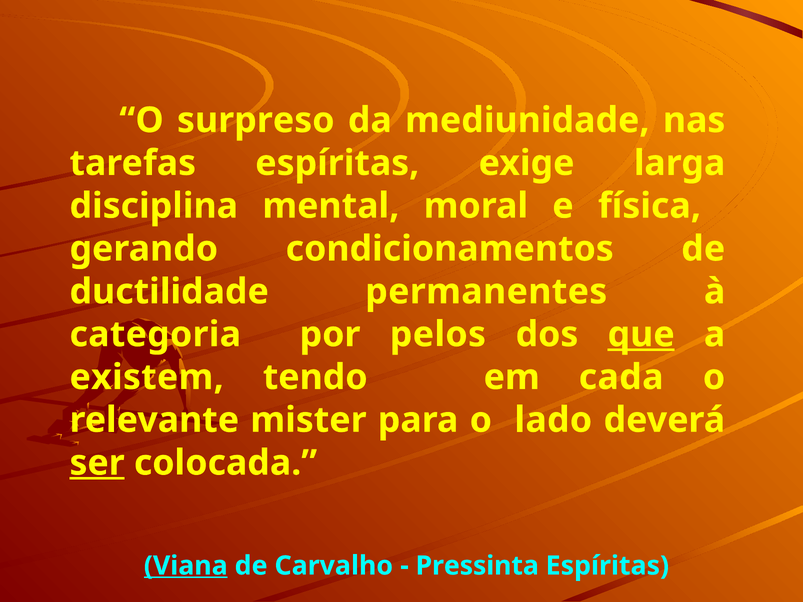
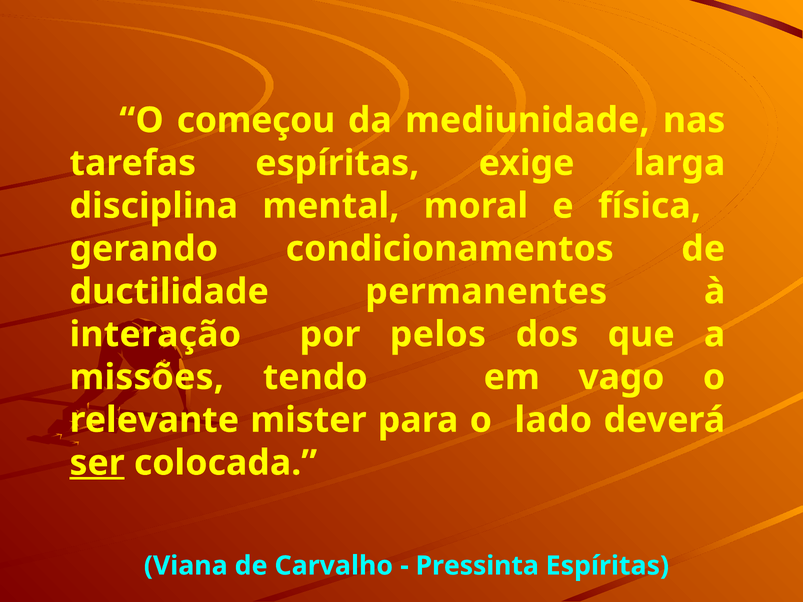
surpreso: surpreso -> começou
categoria: categoria -> interação
que underline: present -> none
existem: existem -> missões
cada: cada -> vago
Viana underline: present -> none
